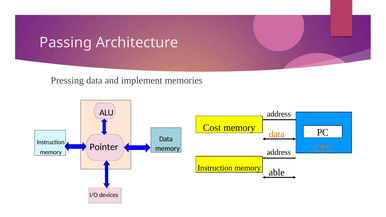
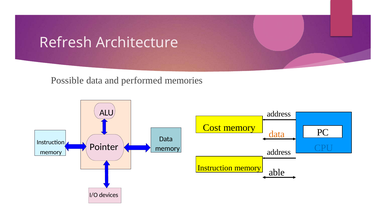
Passing: Passing -> Refresh
Pressing: Pressing -> Possible
implement: implement -> performed
CPU colour: orange -> blue
